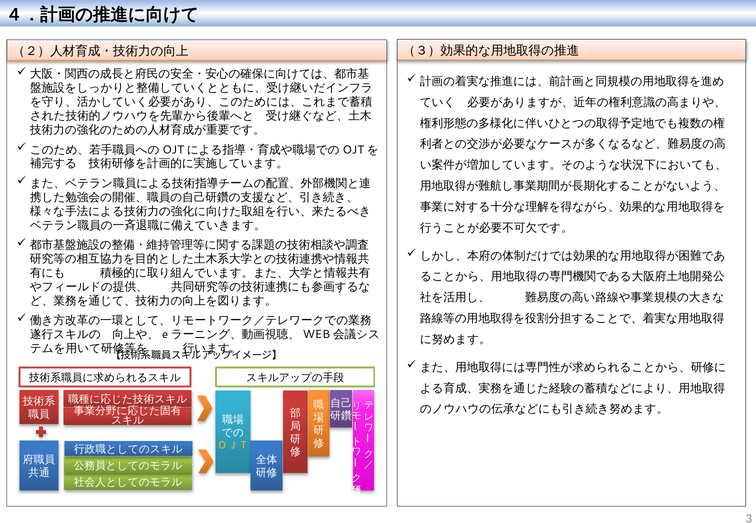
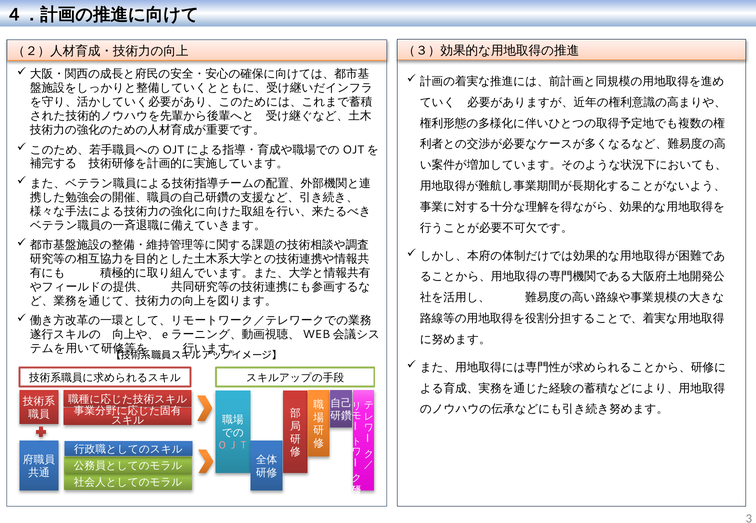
ＯＪＴ colour: yellow -> pink
